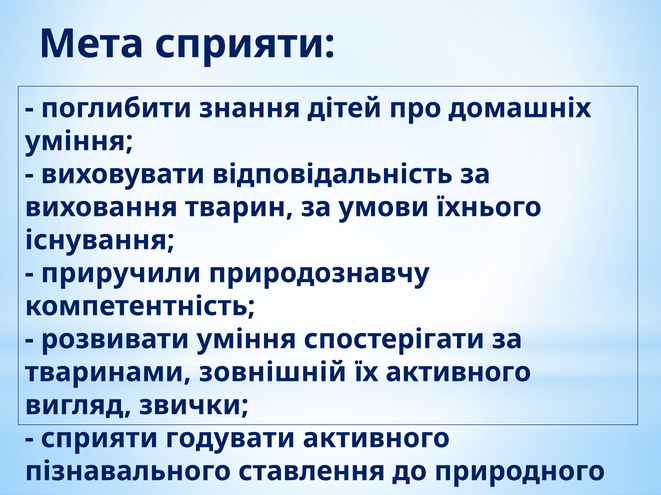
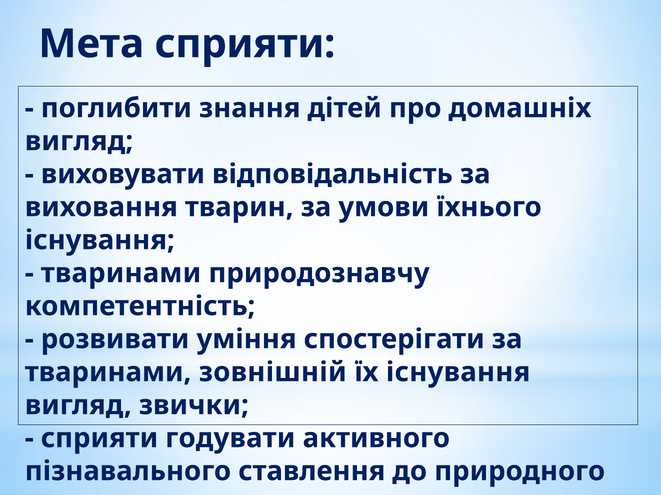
уміння at (79, 141): уміння -> вигляд
приручили at (121, 274): приручили -> тваринами
їх активного: активного -> існування
